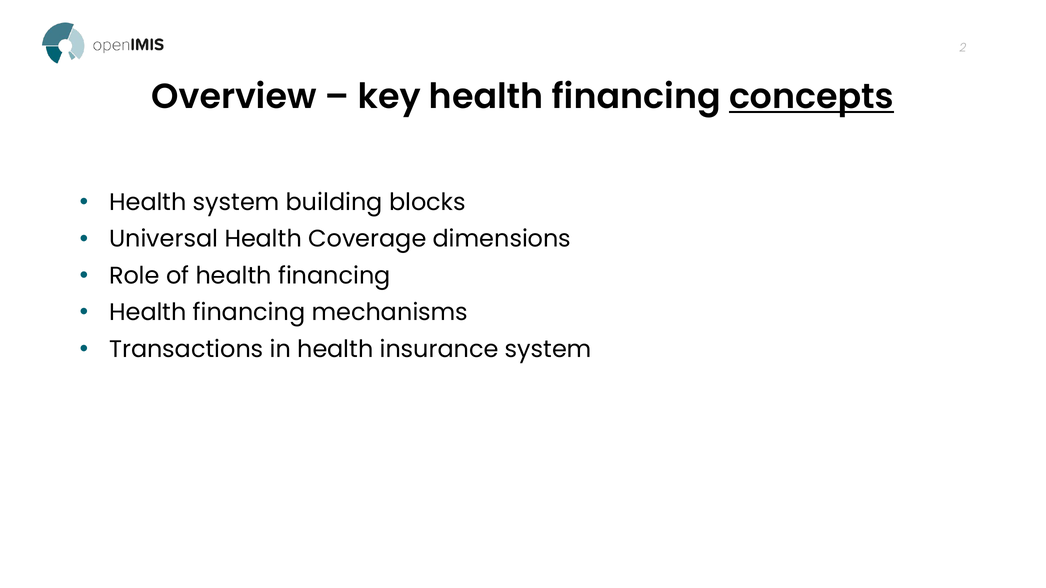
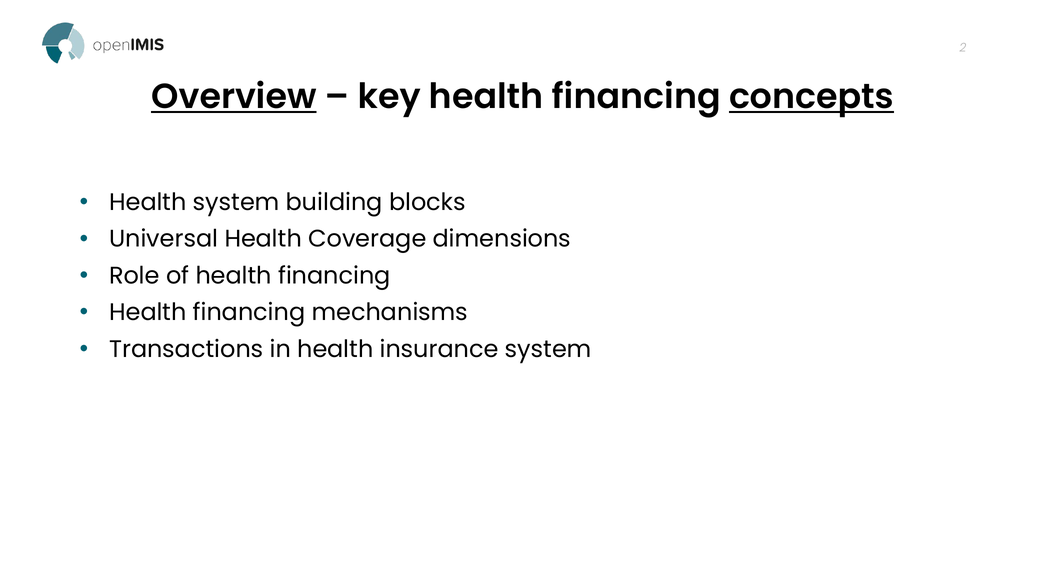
Overview underline: none -> present
